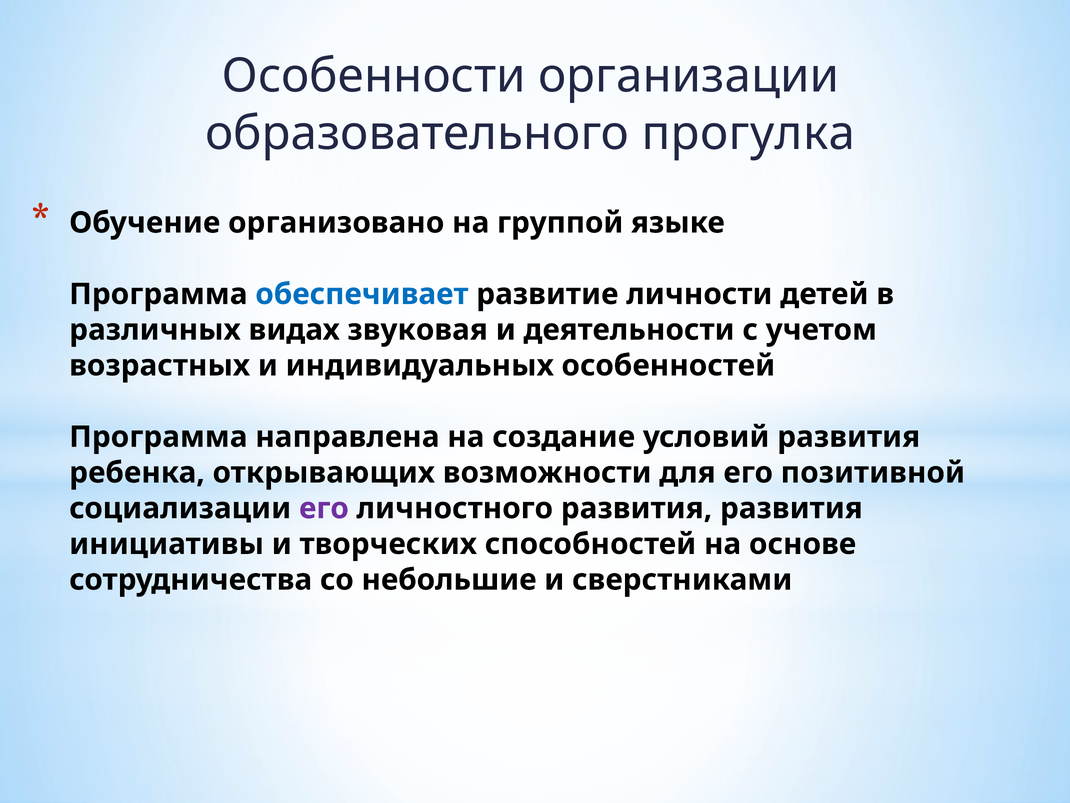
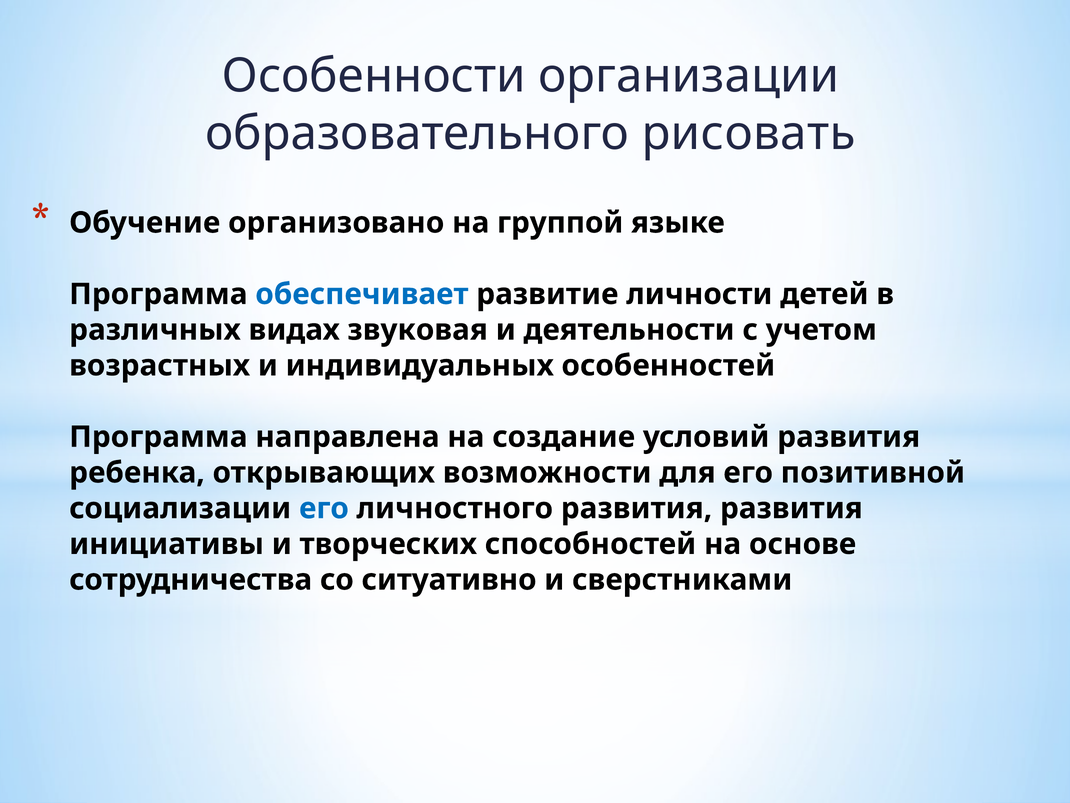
прогулка: прогулка -> рисовать
его at (324, 508) colour: purple -> blue
небольшие: небольшие -> ситуативно
